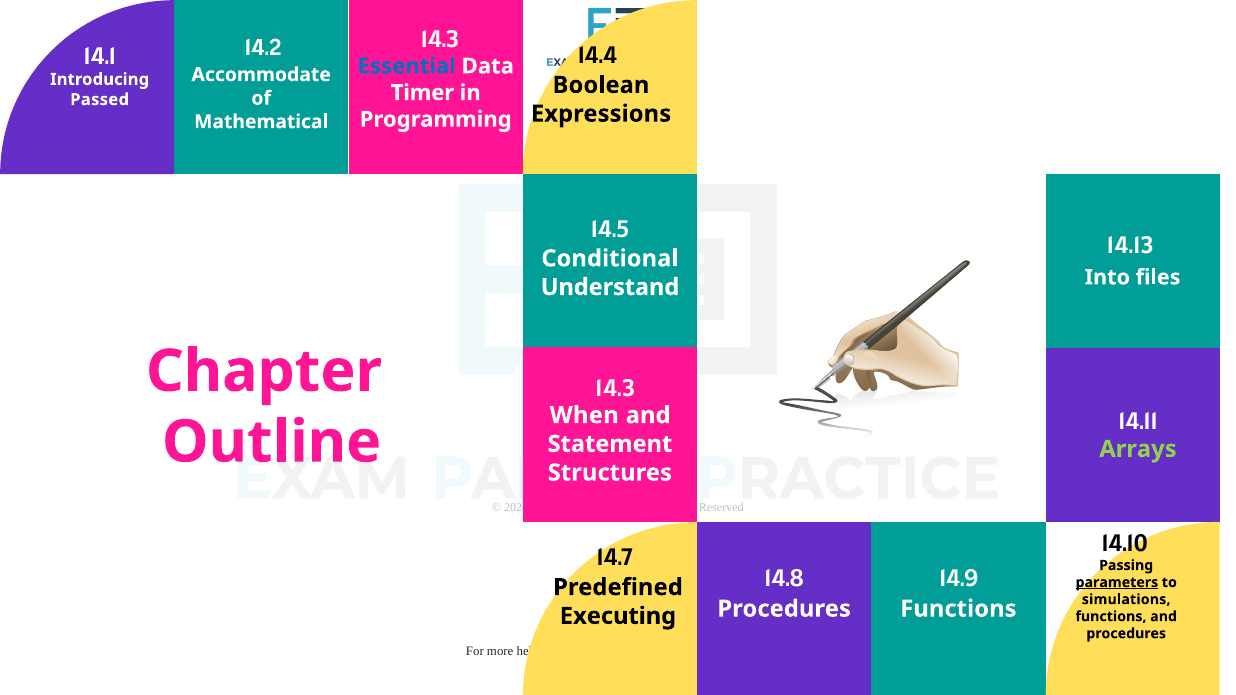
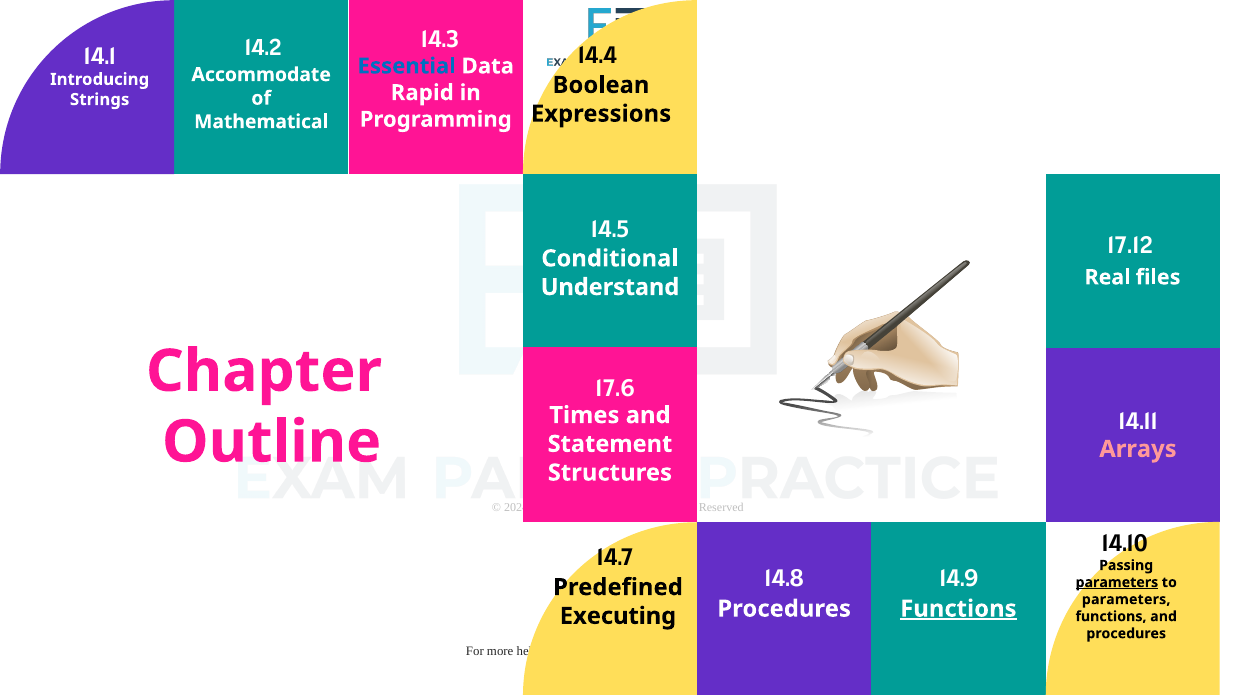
Timer: Timer -> Rapid
Passed: Passed -> Strings
14.13: 14.13 -> 17.12
Into: Into -> Real
14.3 at (615, 388): 14.3 -> 17.6
When: When -> Times
Arrays colour: light green -> pink
simulations at (1126, 600): simulations -> parameters
Functions at (958, 609) underline: none -> present
